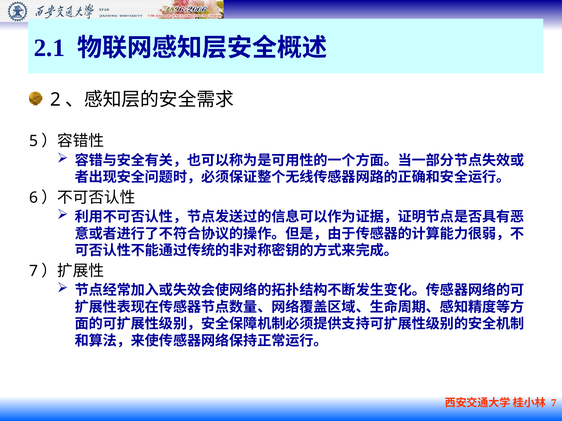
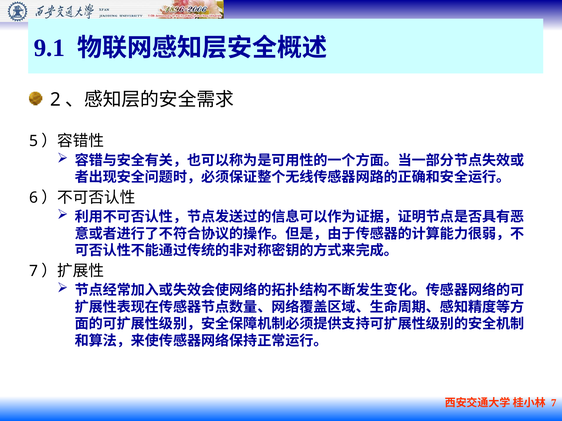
2.1: 2.1 -> 9.1
